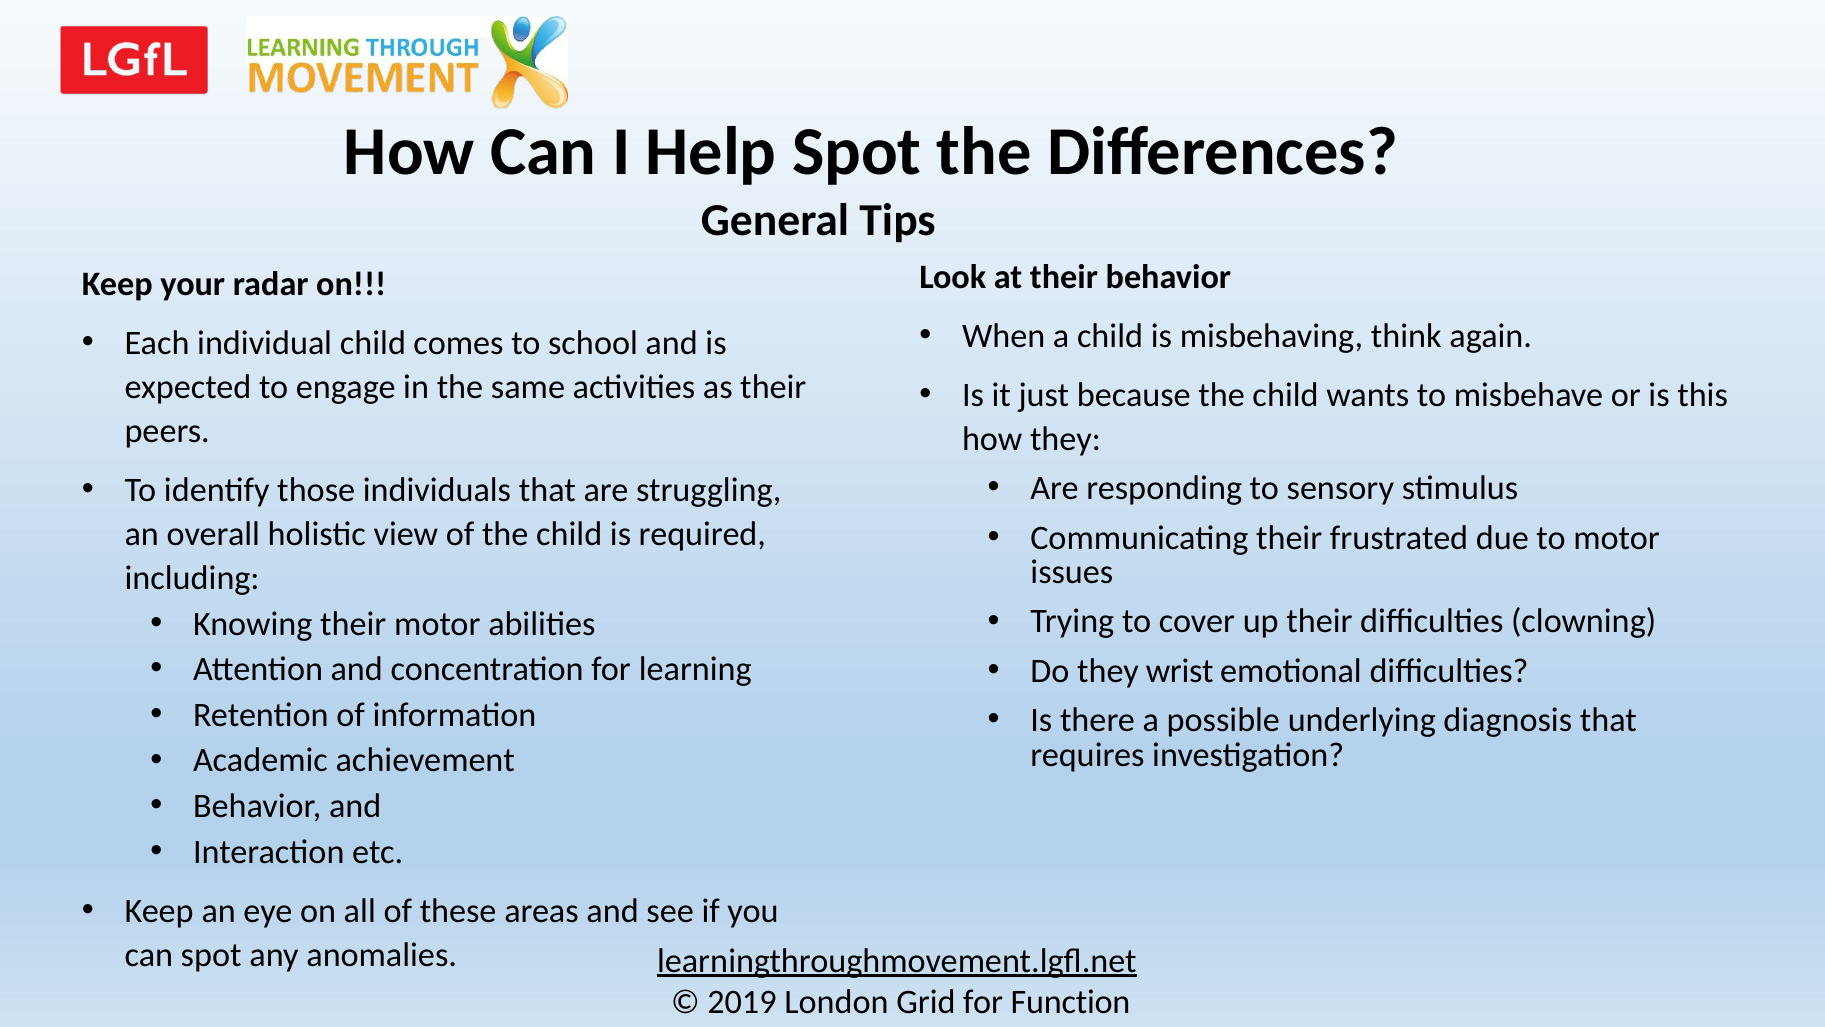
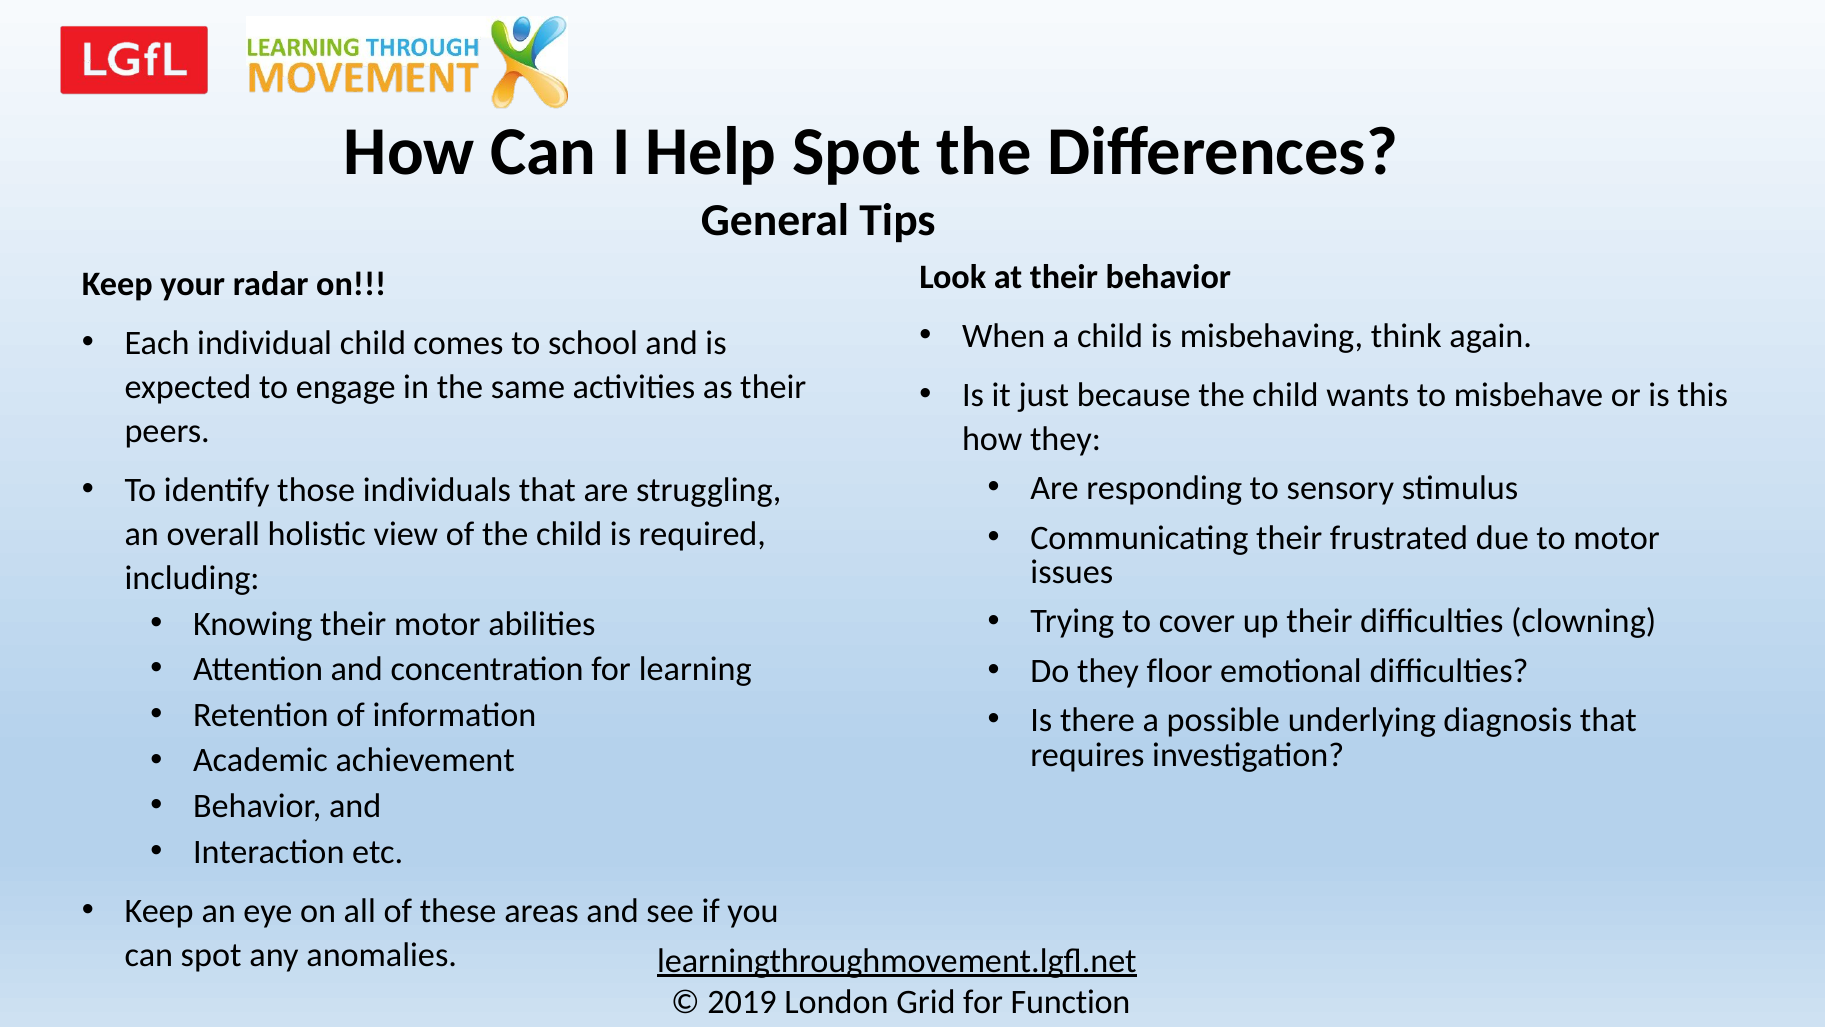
wrist: wrist -> floor
